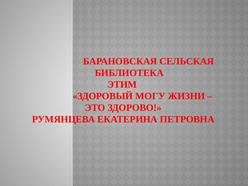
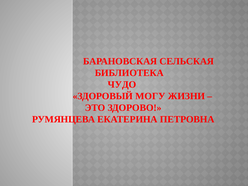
ЭТИМ: ЭТИМ -> ЧУДО
